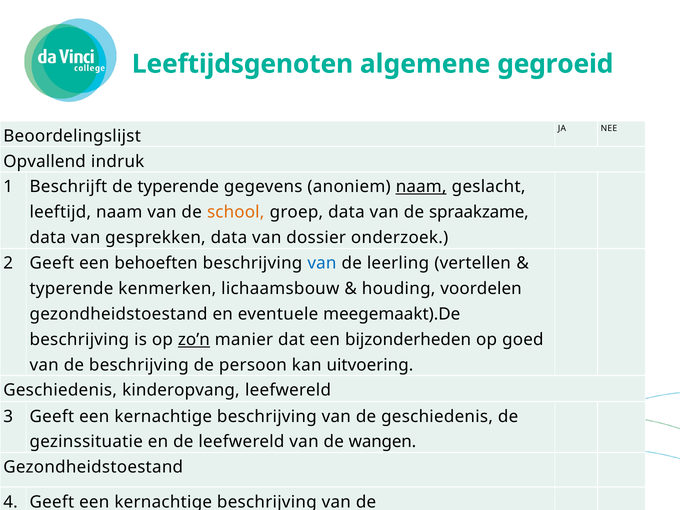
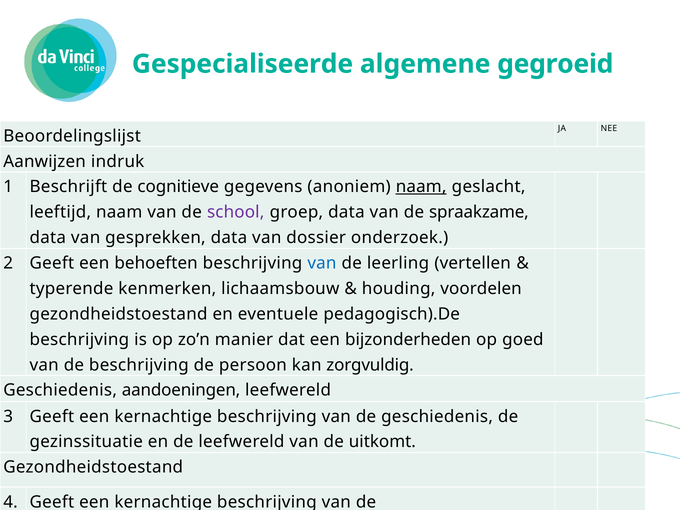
Leeftijdsgenoten: Leeftijdsgenoten -> Gespecialiseerde
Opvallend: Opvallend -> Aanwijzen
de typerende: typerende -> cognitieve
school colour: orange -> purple
meegemaakt).De: meegemaakt).De -> pedagogisch).De
zo’n underline: present -> none
uitvoering: uitvoering -> zorgvuldig
kinderopvang: kinderopvang -> aandoeningen
wangen: wangen -> uitkomt
